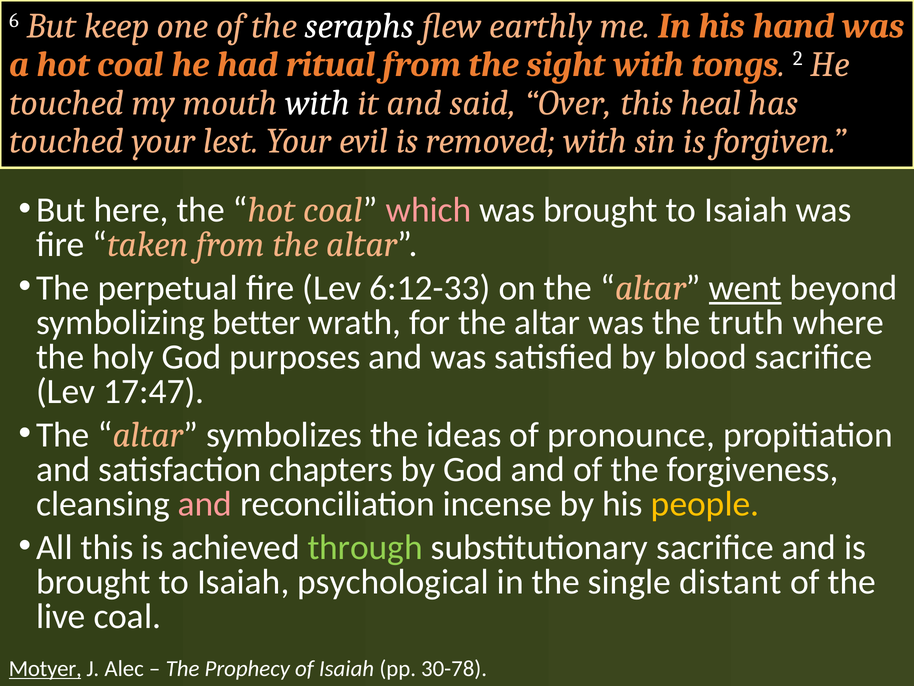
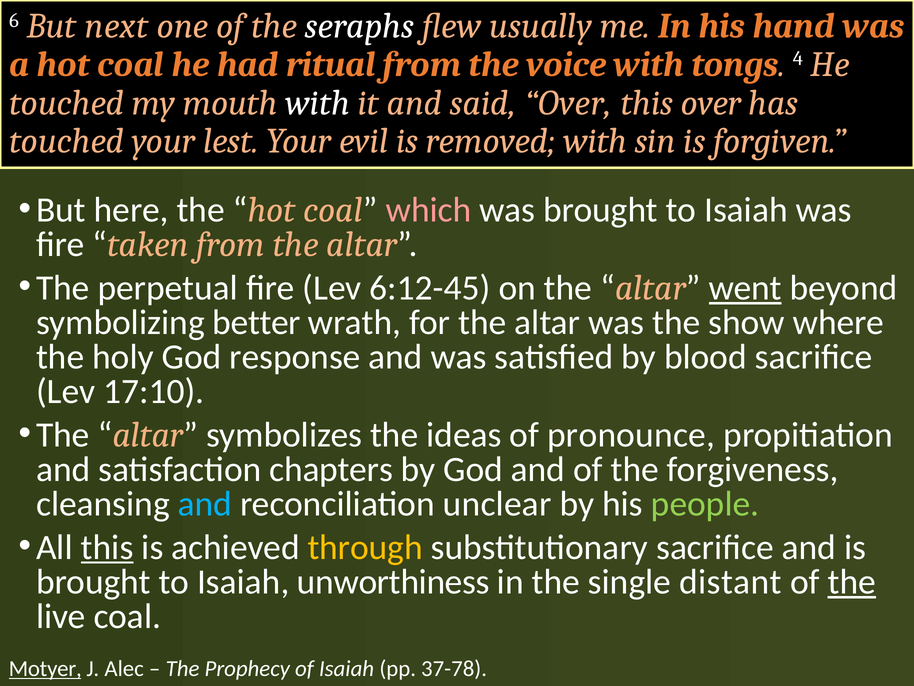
keep: keep -> next
earthly: earthly -> usually
sight: sight -> voice
2: 2 -> 4
this heal: heal -> over
6:12-33: 6:12-33 -> 6:12-45
truth: truth -> show
purposes: purposes -> response
17:47: 17:47 -> 17:10
and at (205, 504) colour: pink -> light blue
incense: incense -> unclear
people colour: yellow -> light green
this at (107, 547) underline: none -> present
through colour: light green -> yellow
psychological: psychological -> unworthiness
the at (852, 581) underline: none -> present
30-78: 30-78 -> 37-78
